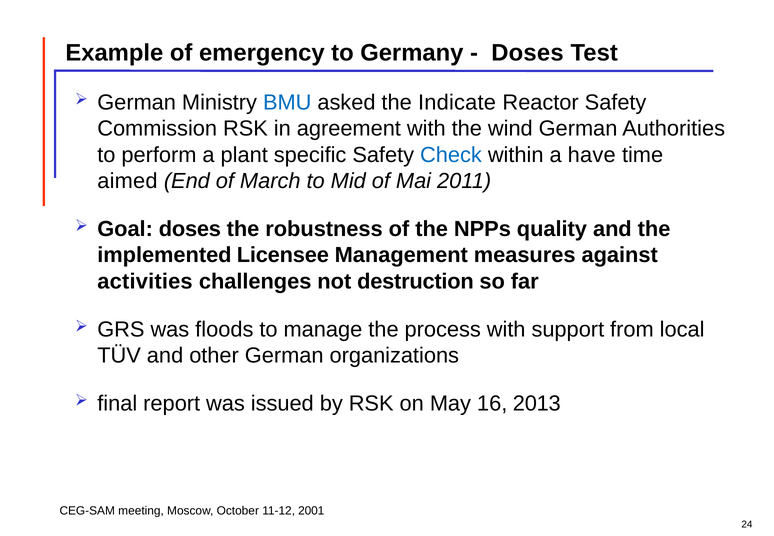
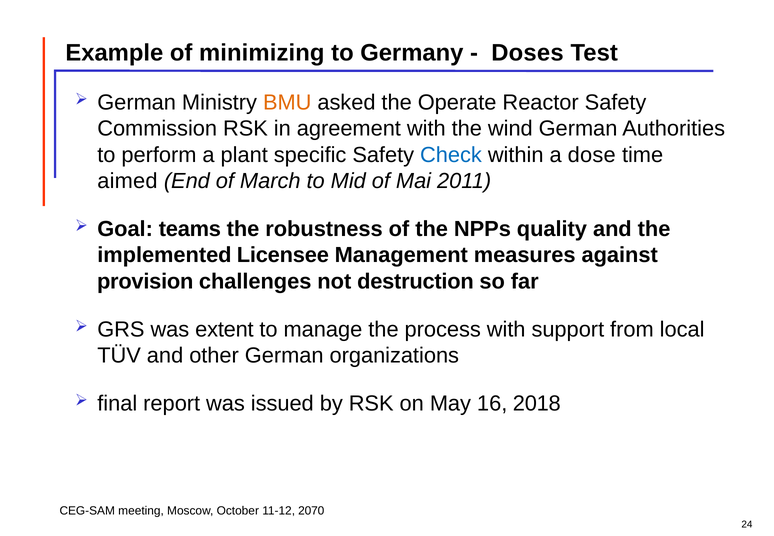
emergency: emergency -> minimizing
BMU colour: blue -> orange
Indicate: Indicate -> Operate
have: have -> dose
Goal doses: doses -> teams
activities: activities -> provision
floods: floods -> extent
2013: 2013 -> 2018
2001: 2001 -> 2070
